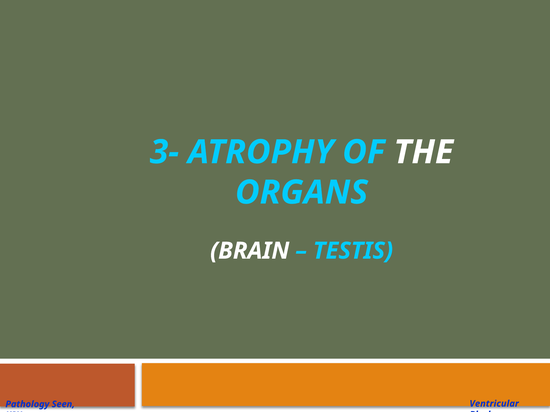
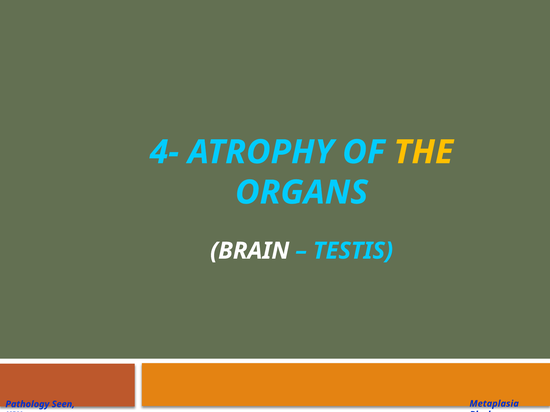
3-: 3- -> 4-
THE colour: white -> yellow
Ventricular: Ventricular -> Metaplasia
